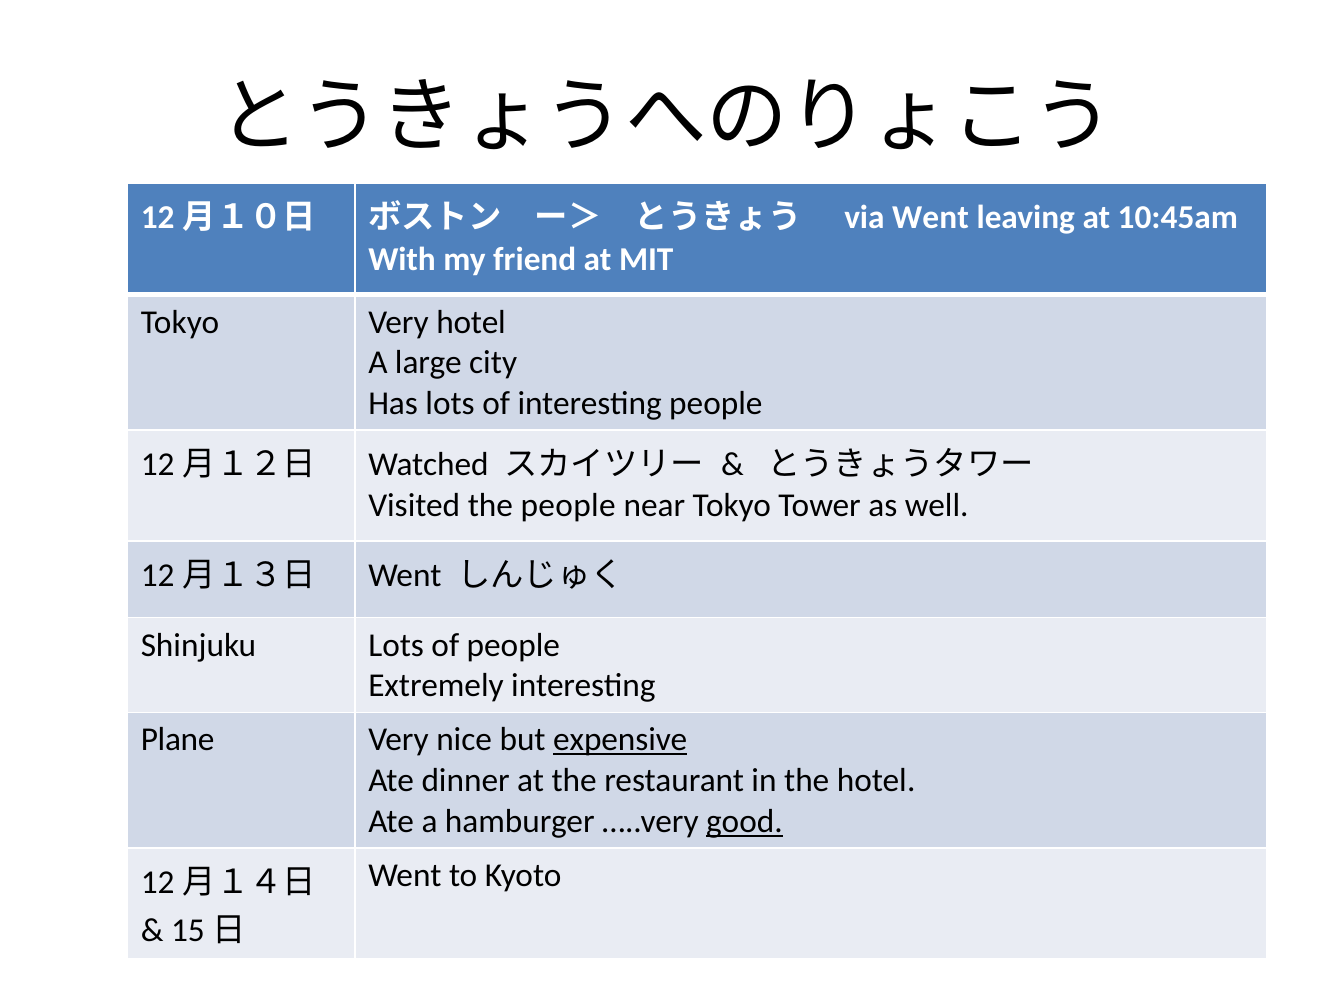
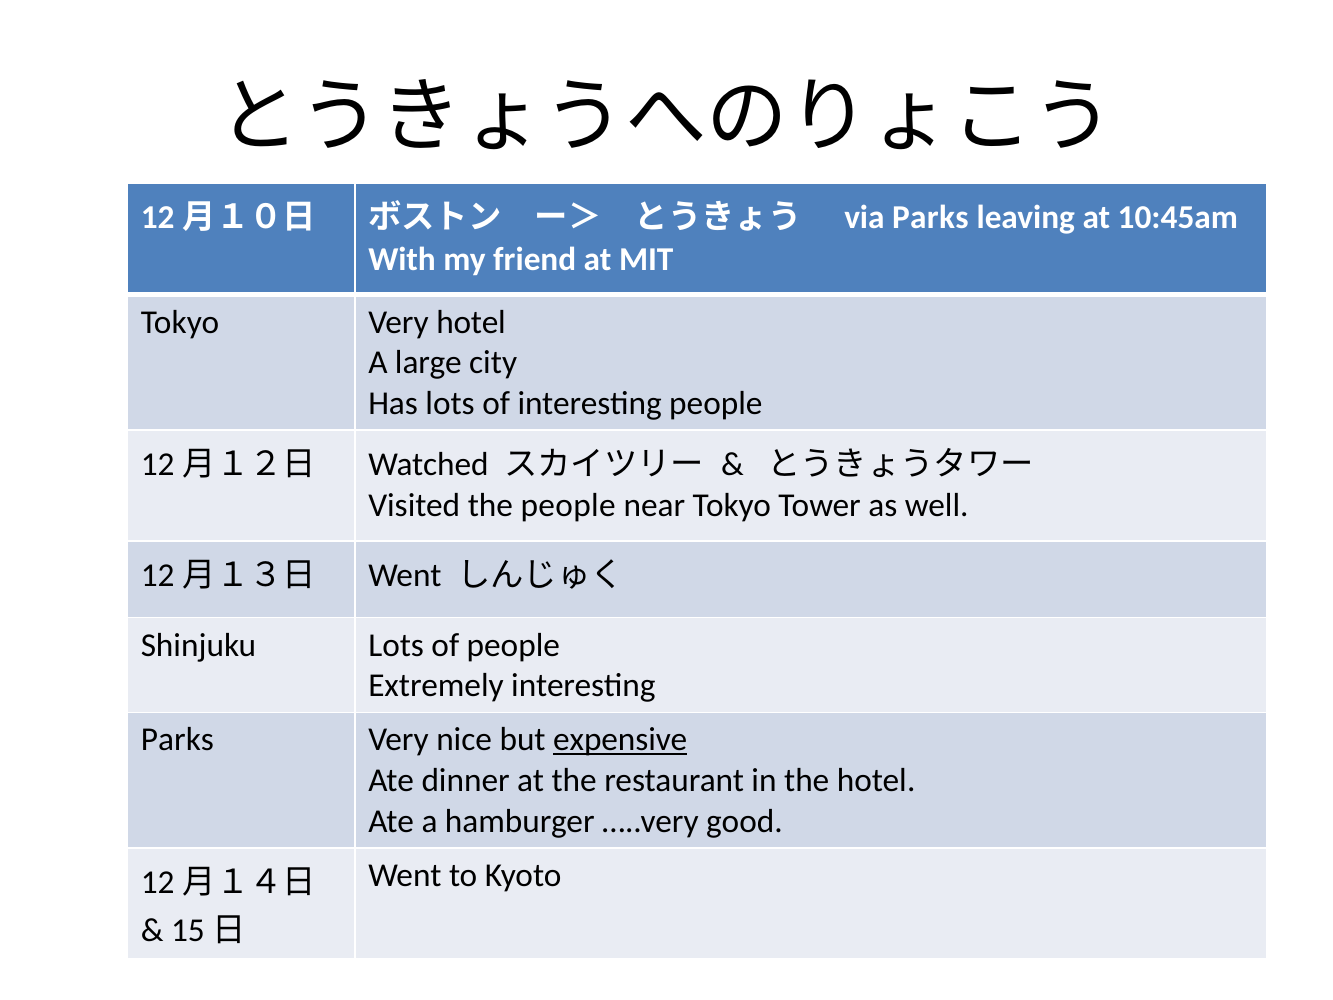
via Went: Went -> Parks
Plane at (178, 740): Plane -> Parks
good underline: present -> none
